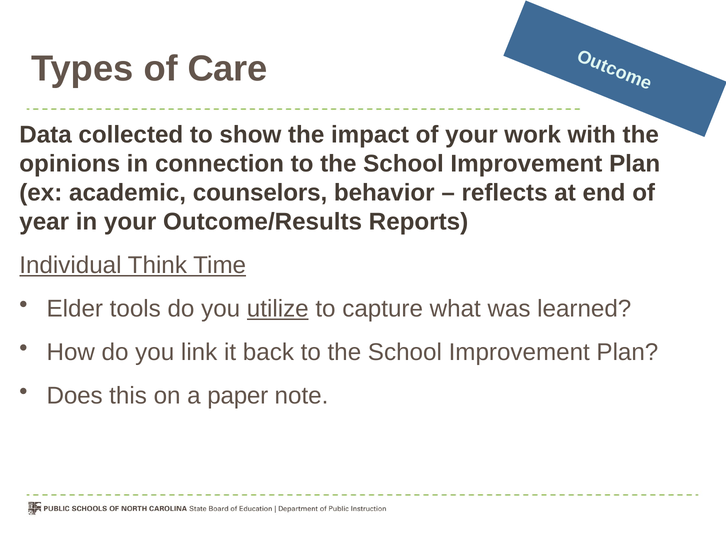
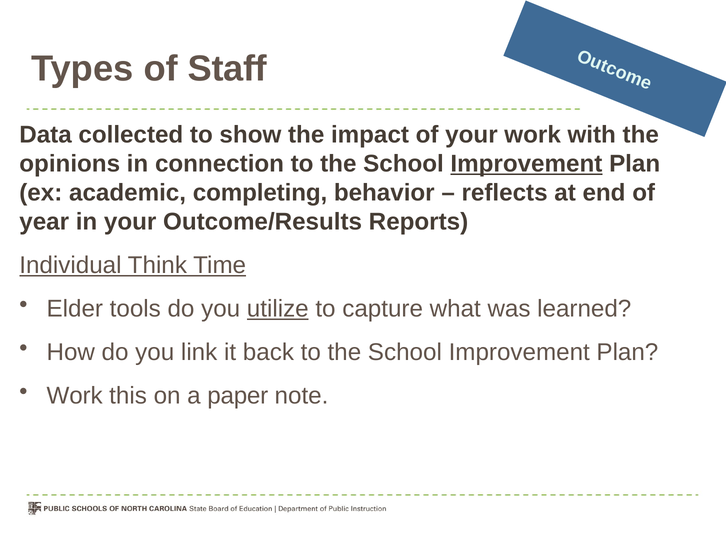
Care: Care -> Staff
Improvement at (526, 164) underline: none -> present
counselors: counselors -> completing
Does at (75, 396): Does -> Work
